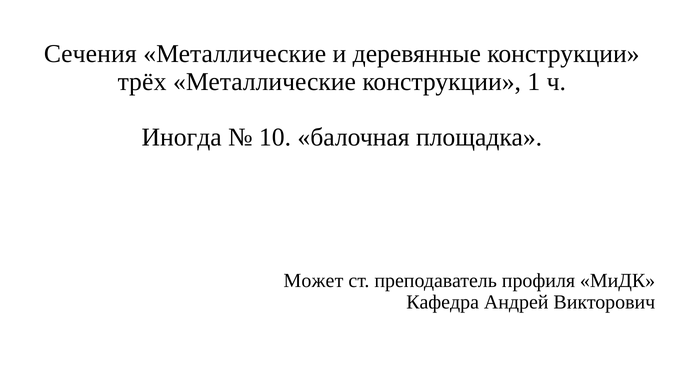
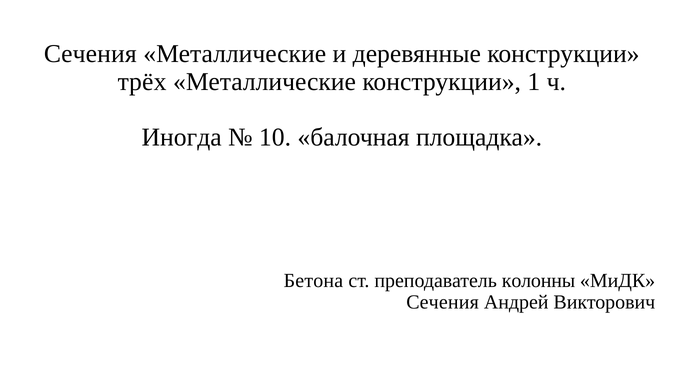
Может: Может -> Бетона
профиля: профиля -> колонны
Кафедра at (443, 302): Кафедра -> Сечения
